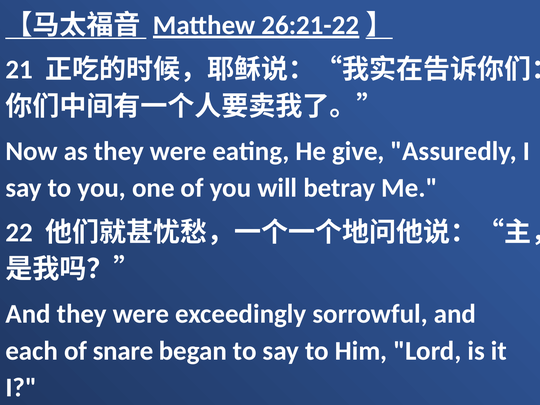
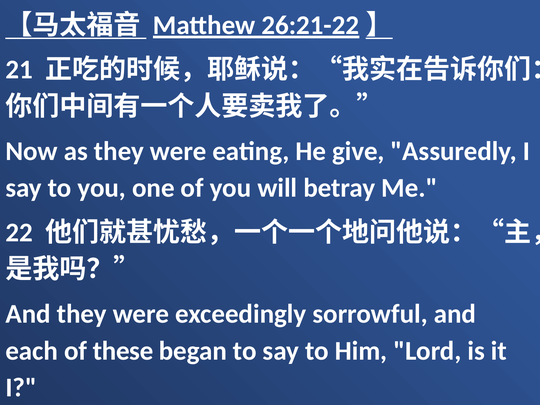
snare: snare -> these
